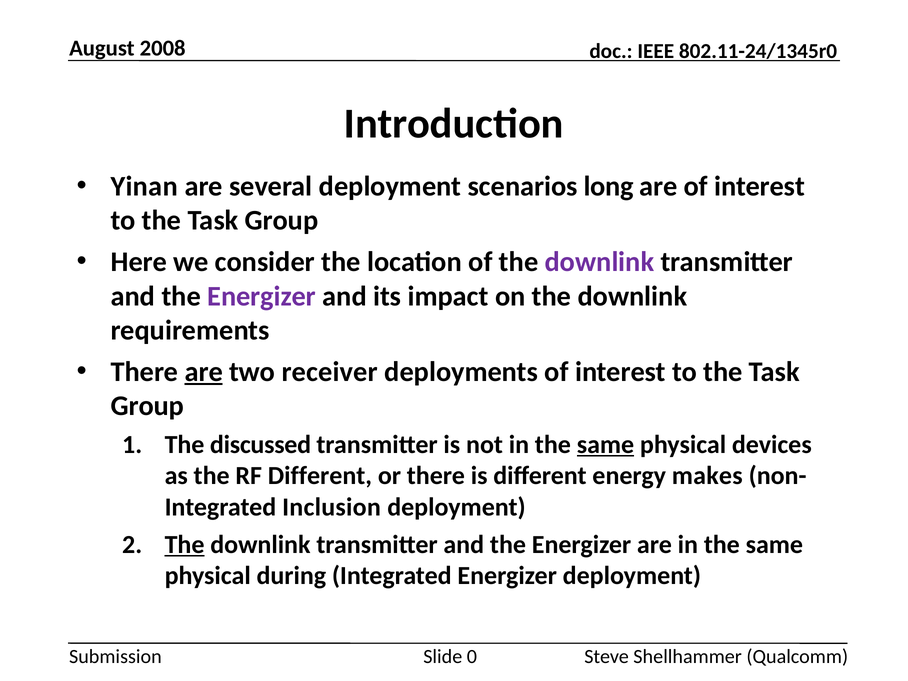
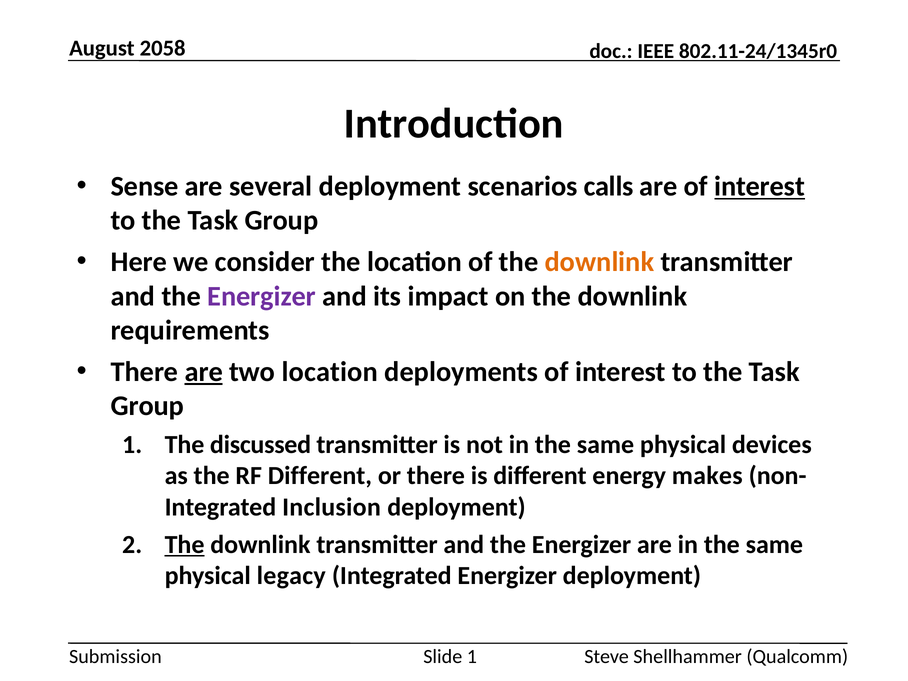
2008: 2008 -> 2058
Yinan: Yinan -> Sense
long: long -> calls
interest at (760, 186) underline: none -> present
downlink at (599, 262) colour: purple -> orange
two receiver: receiver -> location
same at (605, 445) underline: present -> none
during: during -> legacy
Slide 0: 0 -> 1
